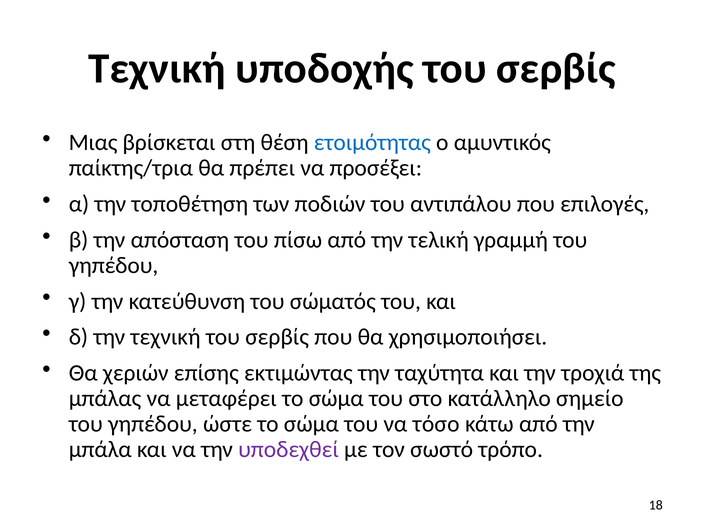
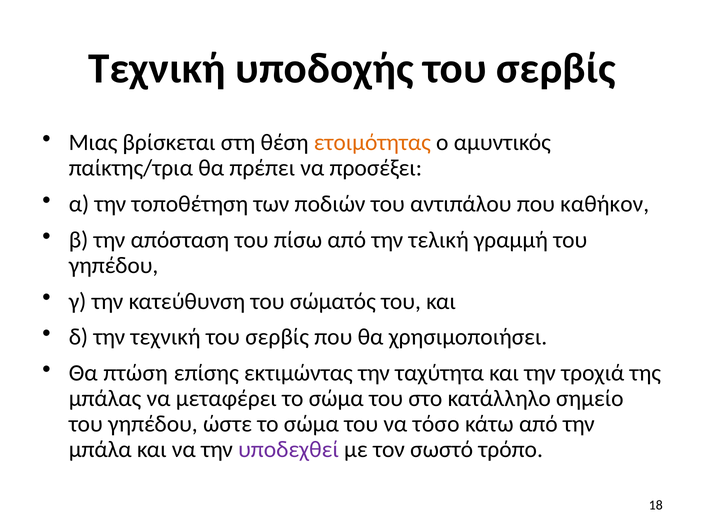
ετοιμότητας colour: blue -> orange
επιλογές: επιλογές -> καθήκον
χεριών: χεριών -> πτώση
